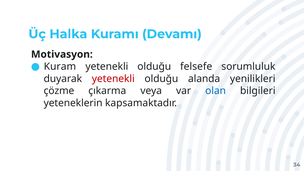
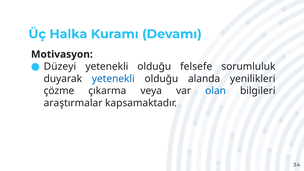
Kuram: Kuram -> Düzeyi
yetenekli at (113, 79) colour: red -> blue
yeteneklerin: yeteneklerin -> araştırmalar
